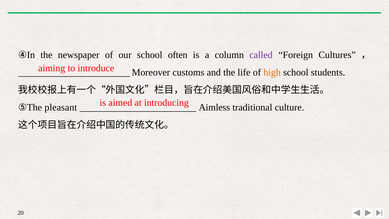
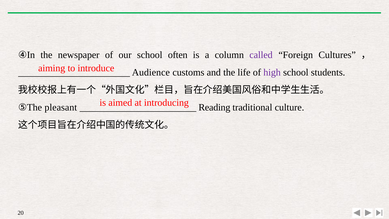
Moreover: Moreover -> Audience
high colour: orange -> purple
Aimless: Aimless -> Reading
